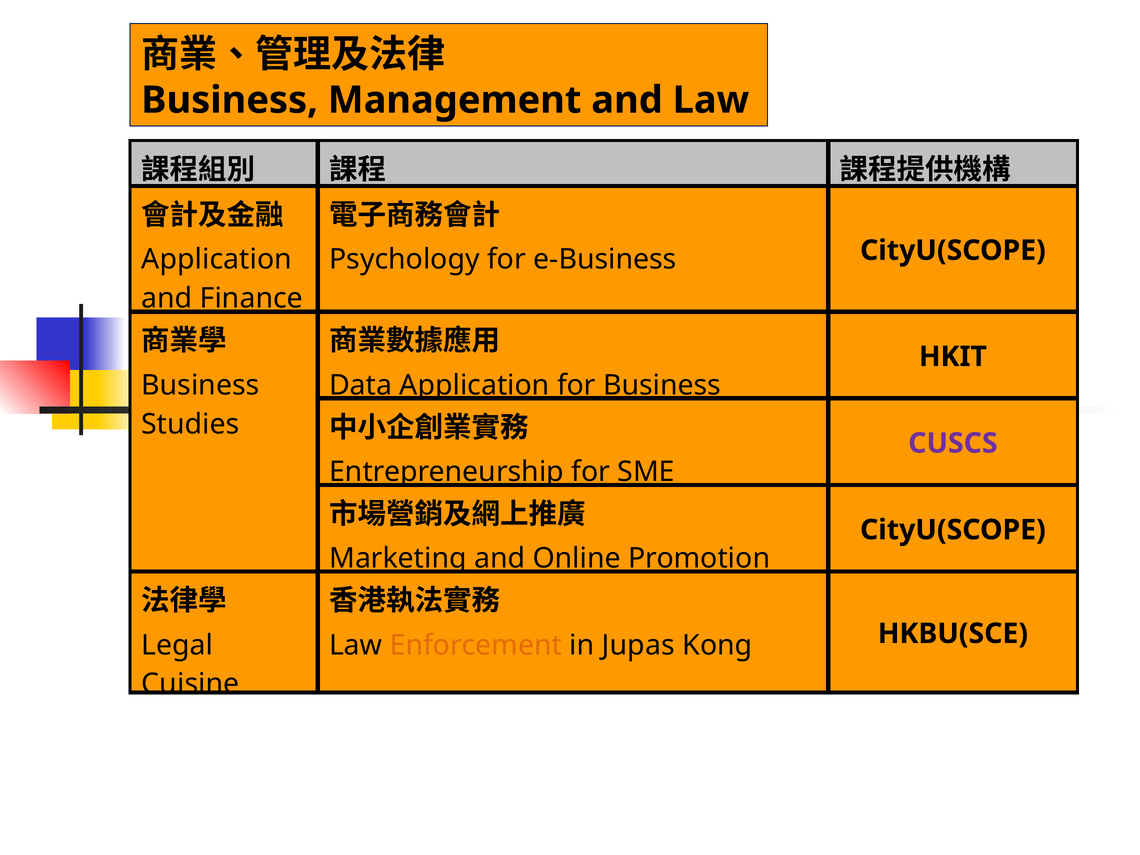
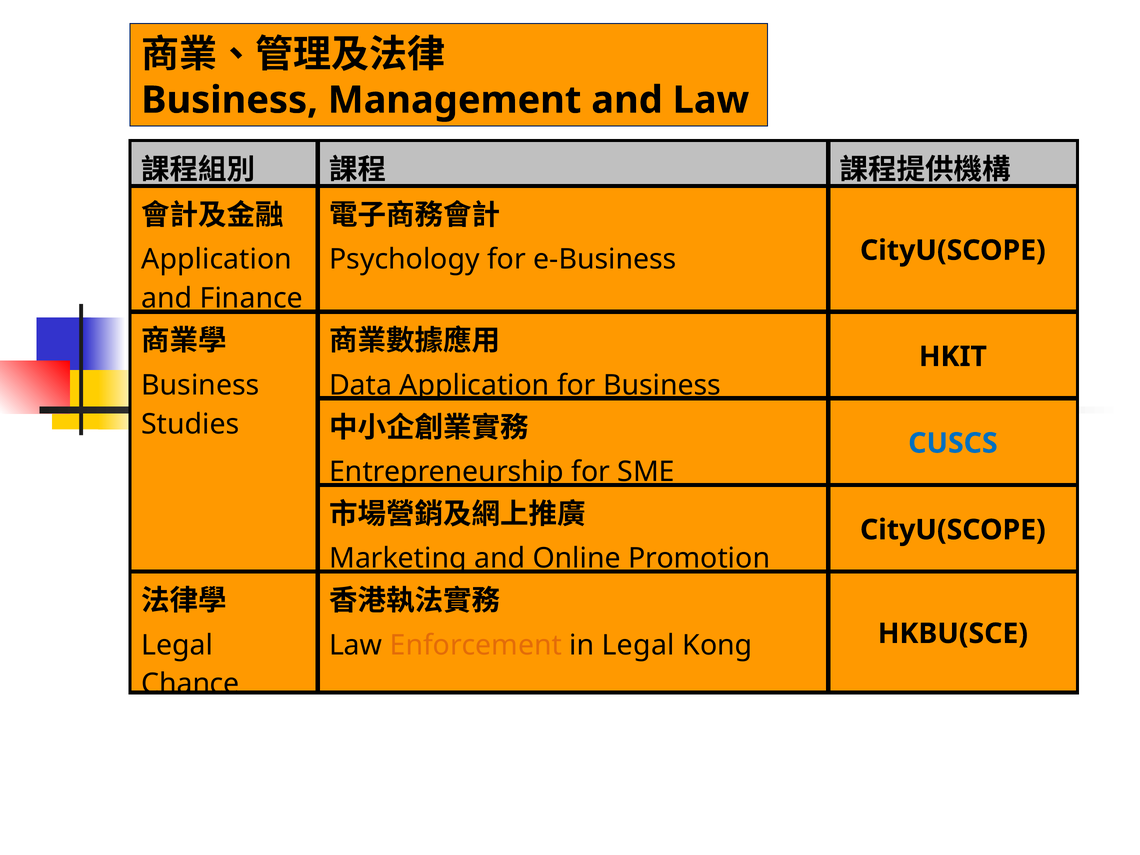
CUSCS colour: purple -> blue
in Jupas: Jupas -> Legal
Cuisine: Cuisine -> Chance
